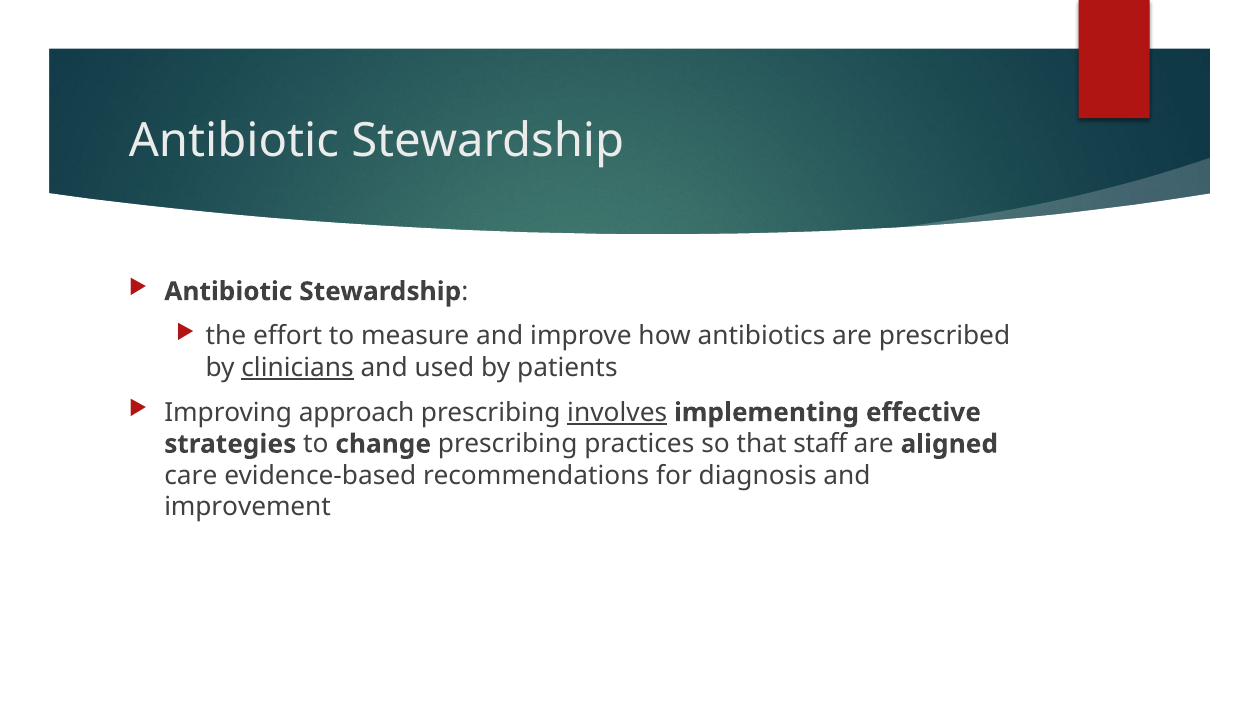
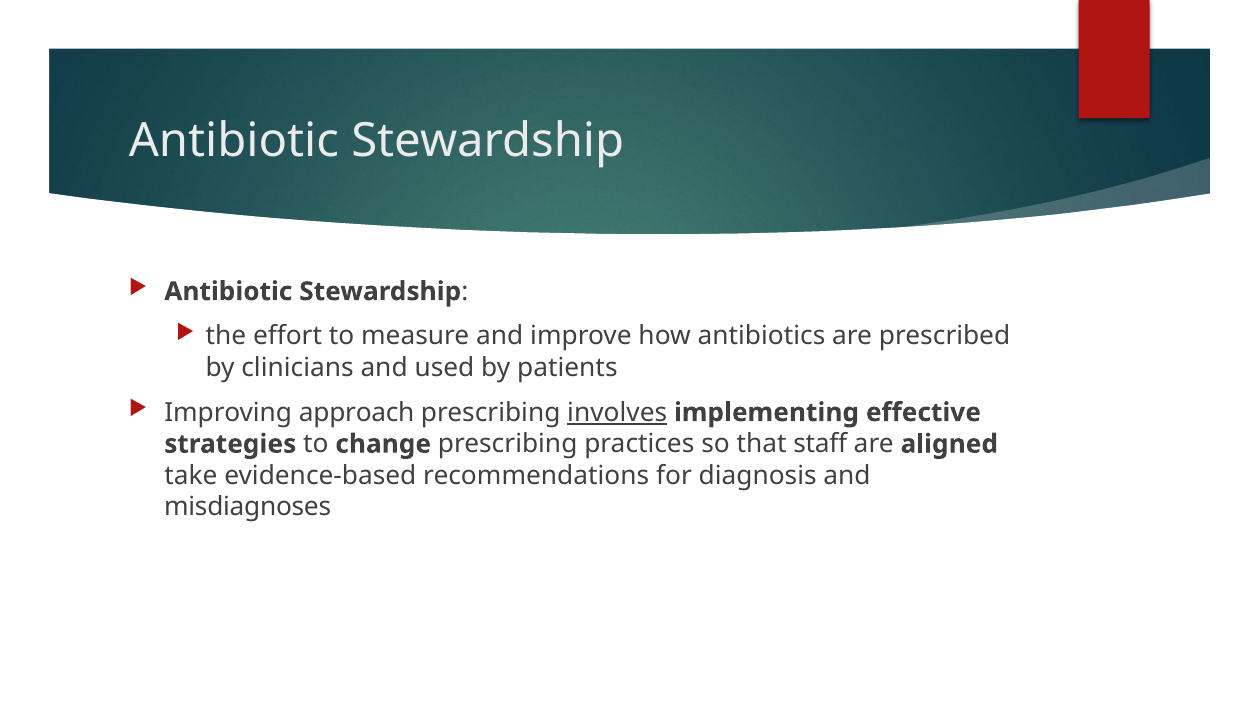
clinicians underline: present -> none
care: care -> take
improvement: improvement -> misdiagnoses
